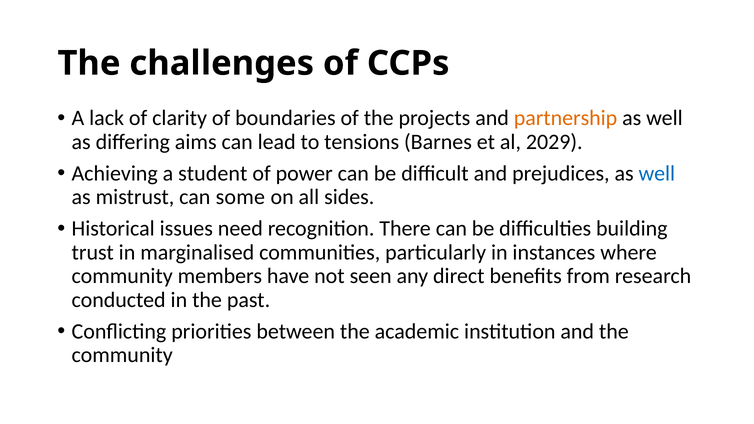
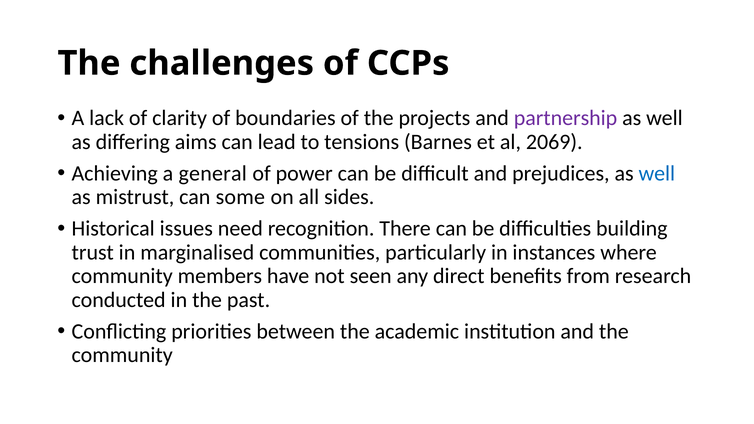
partnership colour: orange -> purple
2029: 2029 -> 2069
student: student -> general
